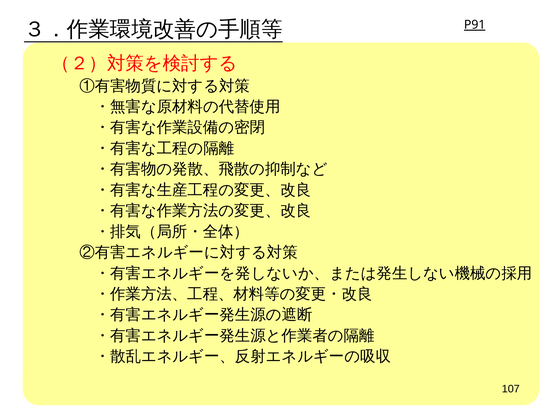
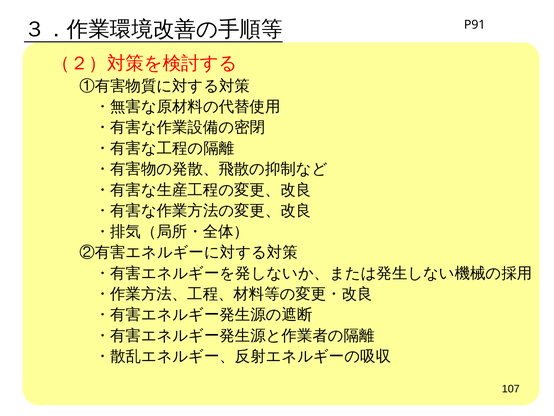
P91 underline: present -> none
